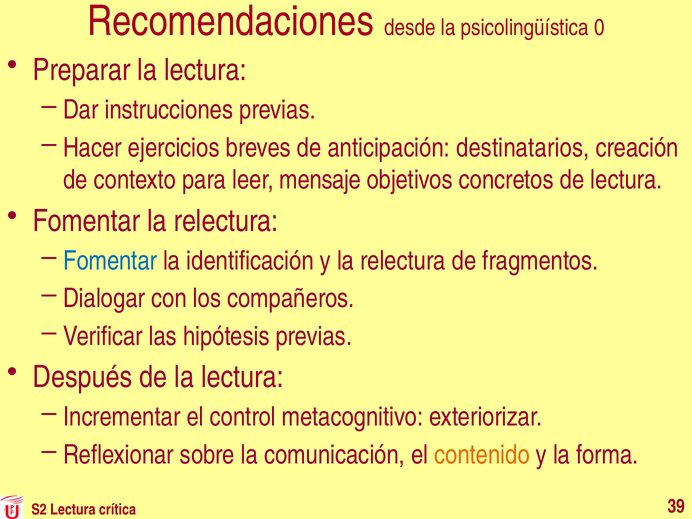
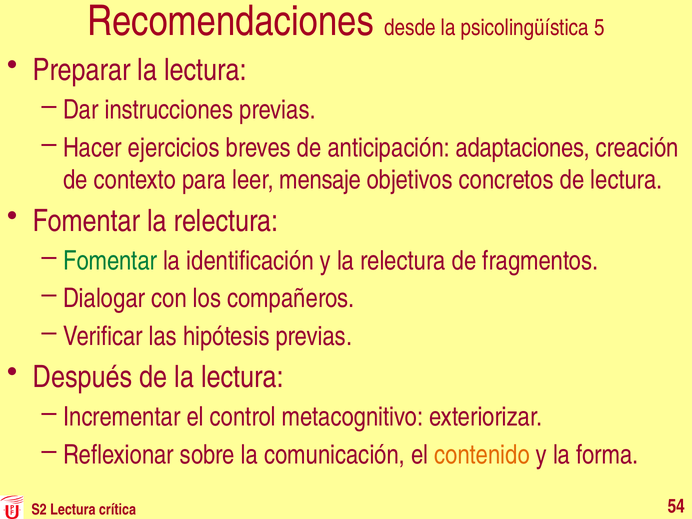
0: 0 -> 5
destinatarios: destinatarios -> adaptaciones
Fomentar at (110, 261) colour: blue -> green
39: 39 -> 54
